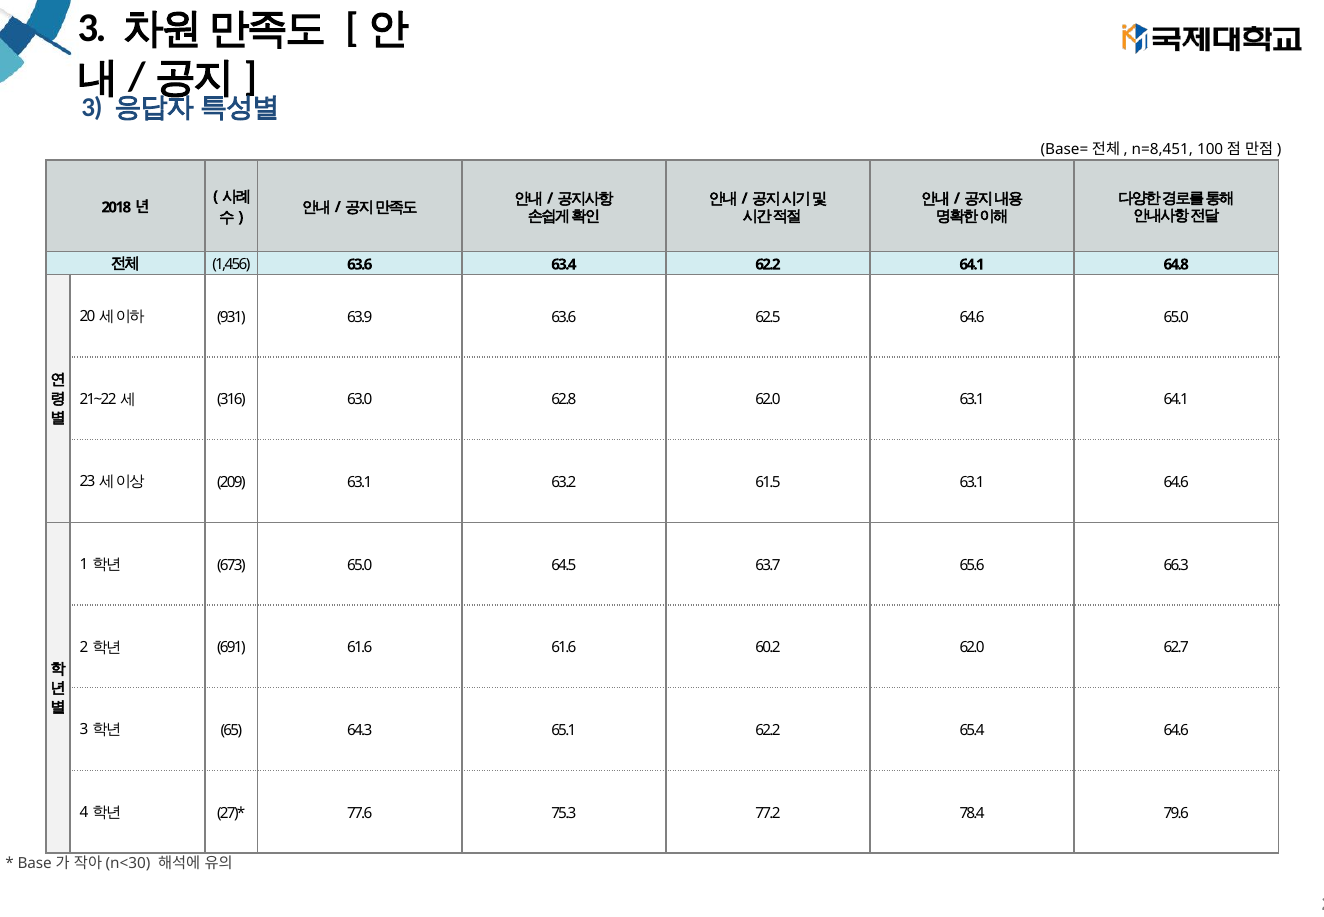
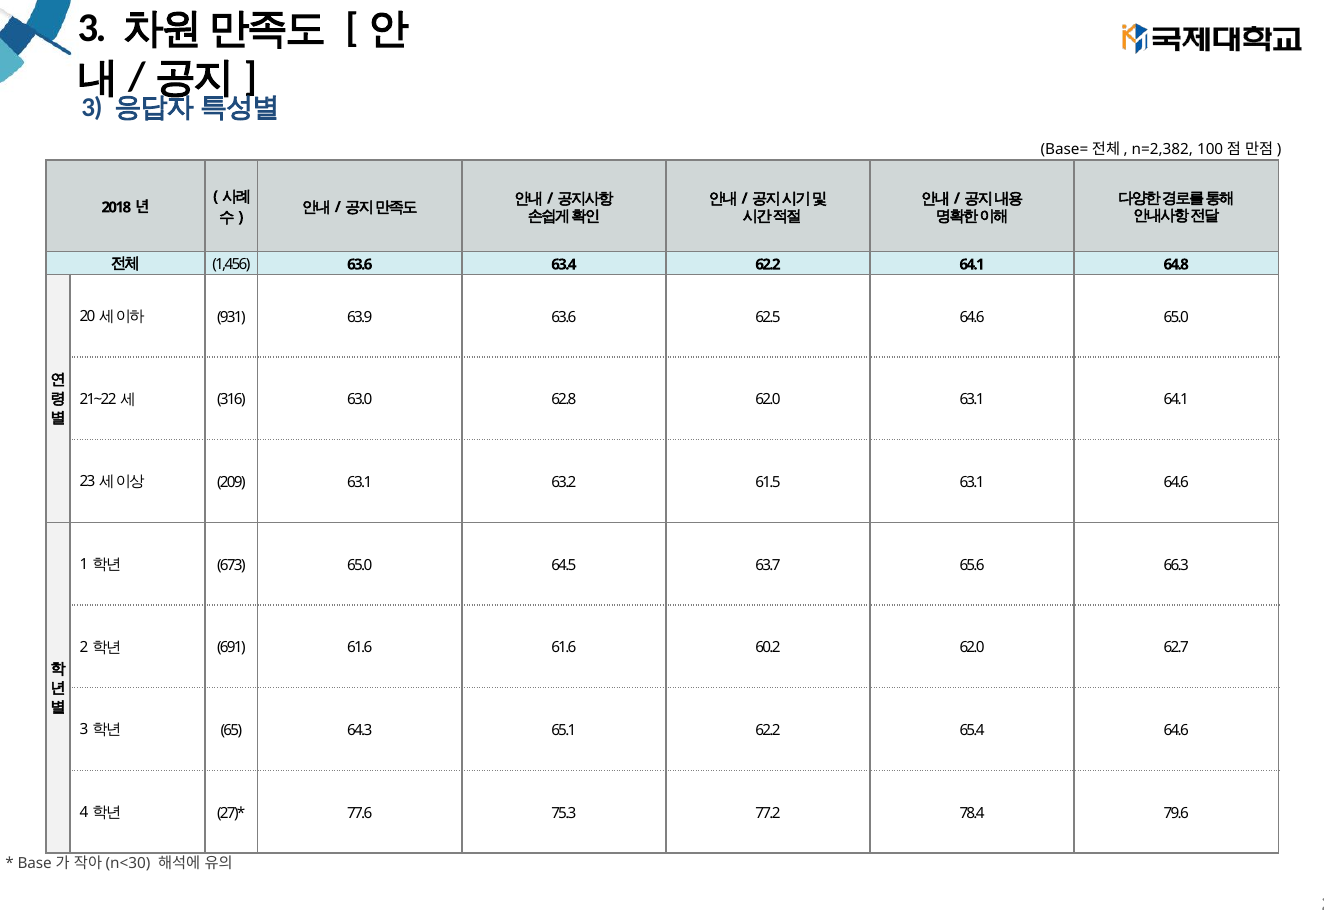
n=8,451: n=8,451 -> n=2,382
